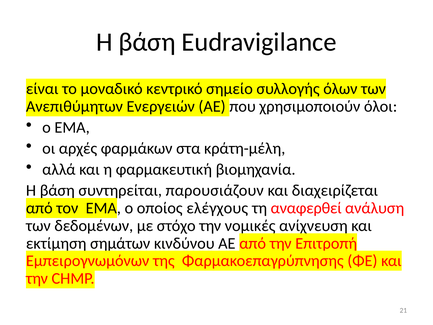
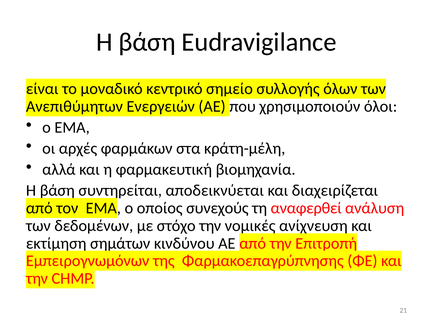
παρουσιάζουν: παρουσιάζουν -> αποδεικνύεται
ελέγχους: ελέγχους -> συνεχούς
